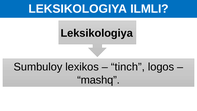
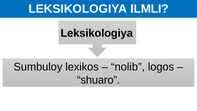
tinch: tinch -> nolib
mashq: mashq -> shuaro
